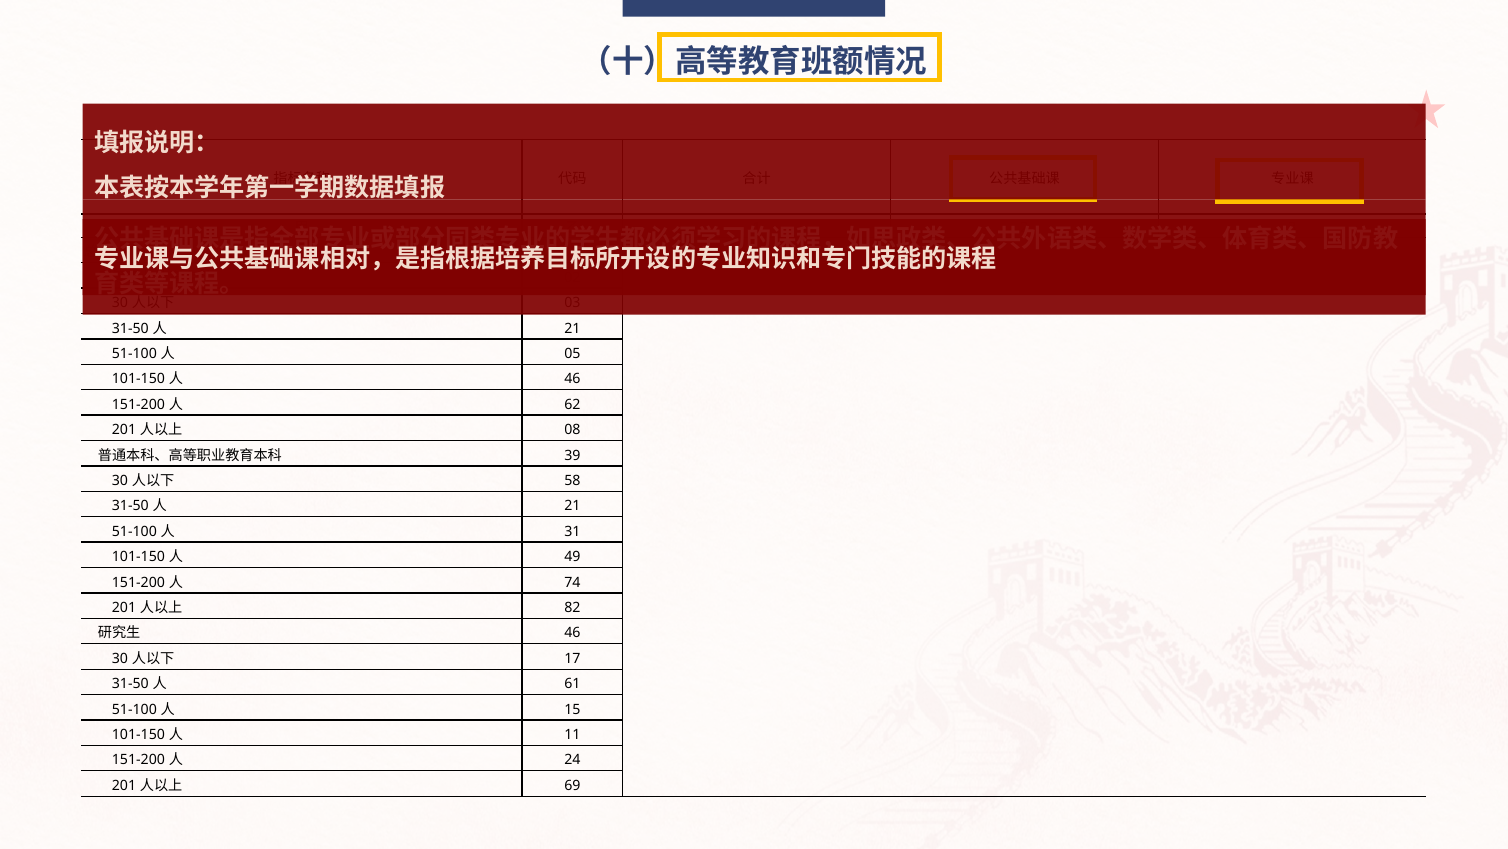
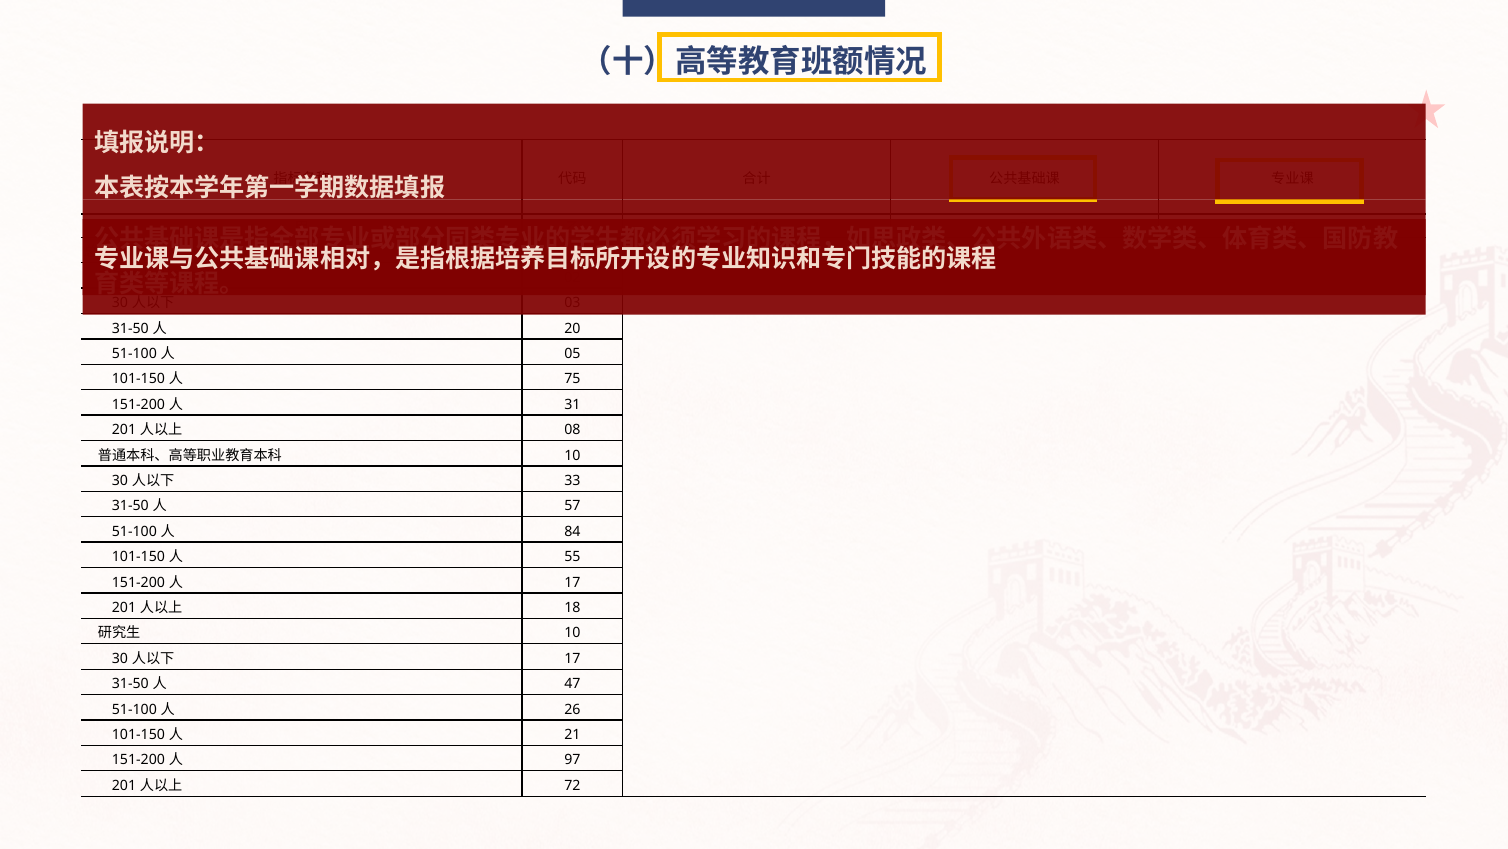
21 at (572, 328): 21 -> 20
46 at (572, 379): 46 -> 75
62: 62 -> 31
39 at (572, 455): 39 -> 10
58: 58 -> 33
21 at (572, 506): 21 -> 57
31: 31 -> 84
49: 49 -> 55
74 at (572, 582): 74 -> 17
82: 82 -> 18
46 at (572, 633): 46 -> 10
61: 61 -> 47
15: 15 -> 26
11: 11 -> 21
24: 24 -> 97
69: 69 -> 72
